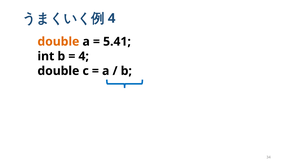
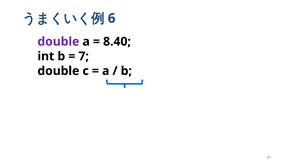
4 at (112, 18): 4 -> 6
double at (58, 42) colour: orange -> purple
5.41: 5.41 -> 8.40
4 at (84, 56): 4 -> 7
